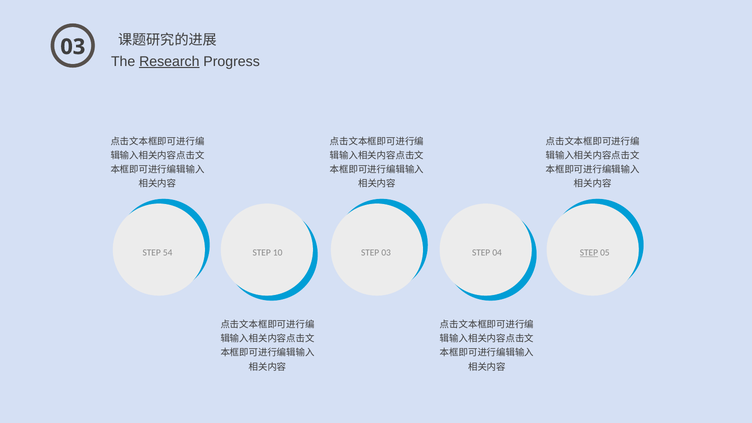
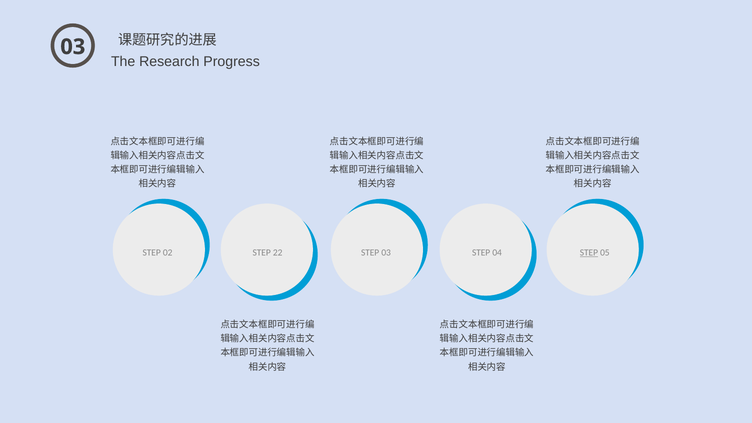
Research underline: present -> none
54: 54 -> 02
10: 10 -> 22
